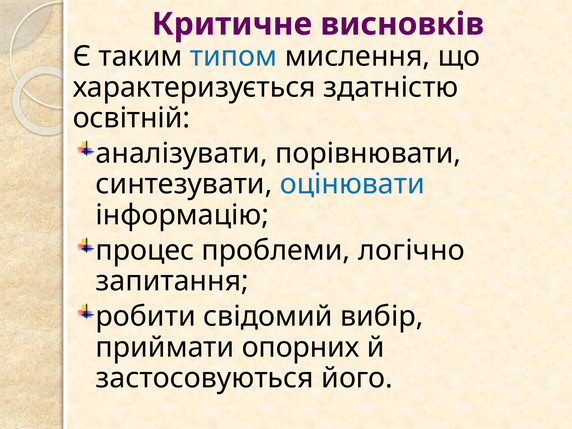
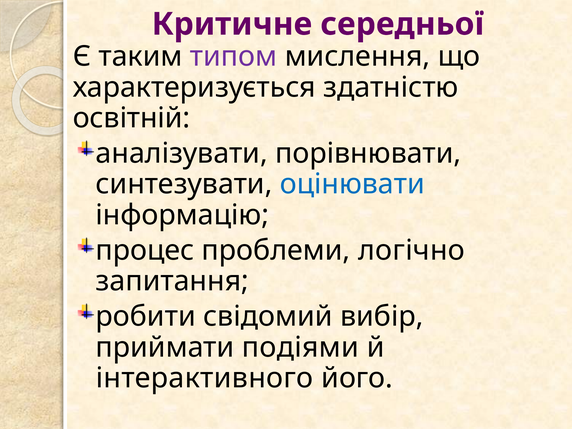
висновків: висновків -> середньої
типом colour: blue -> purple
опорних: опорних -> подіями
застосовуються: застосовуються -> інтерактивного
